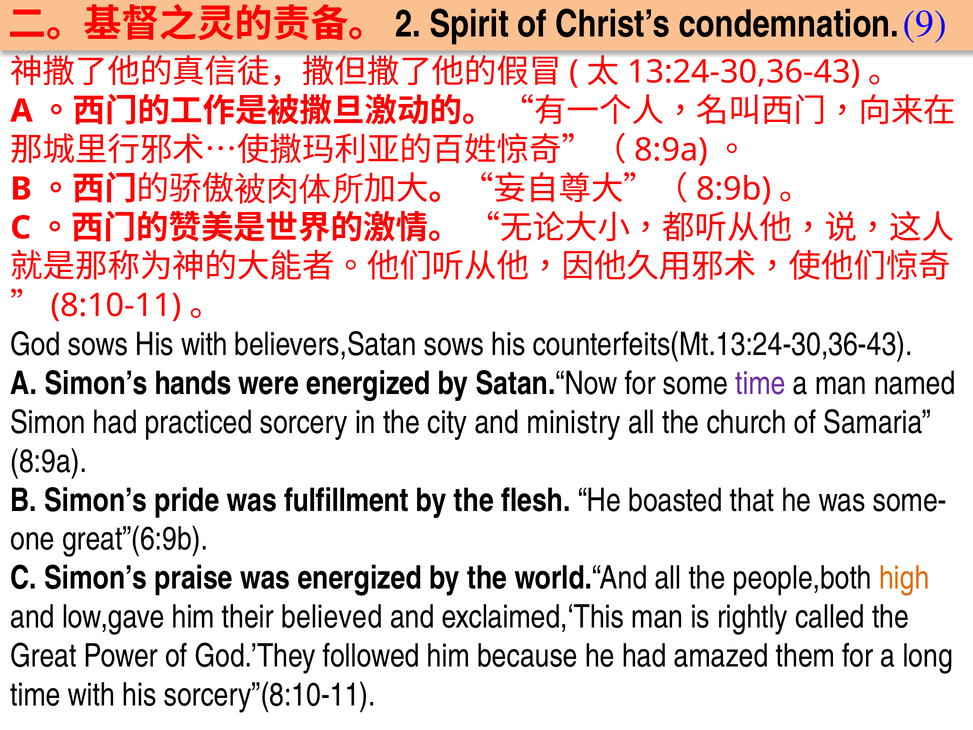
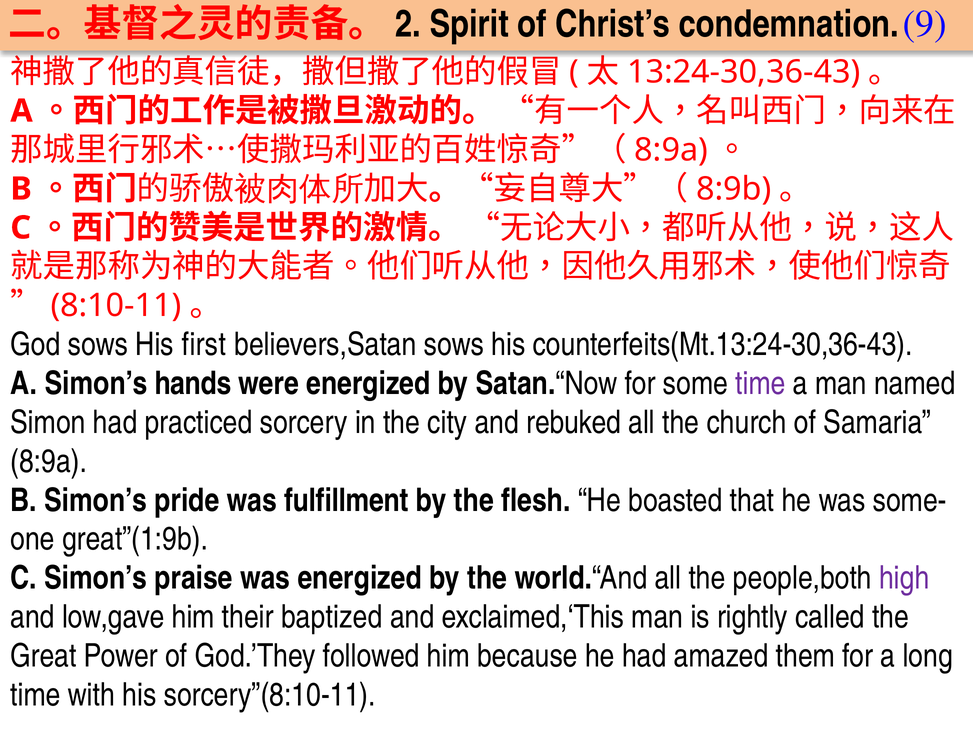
His with: with -> first
ministry: ministry -> rebuked
great”(6:9b: great”(6:9b -> great”(1:9b
high colour: orange -> purple
believed: believed -> baptized
